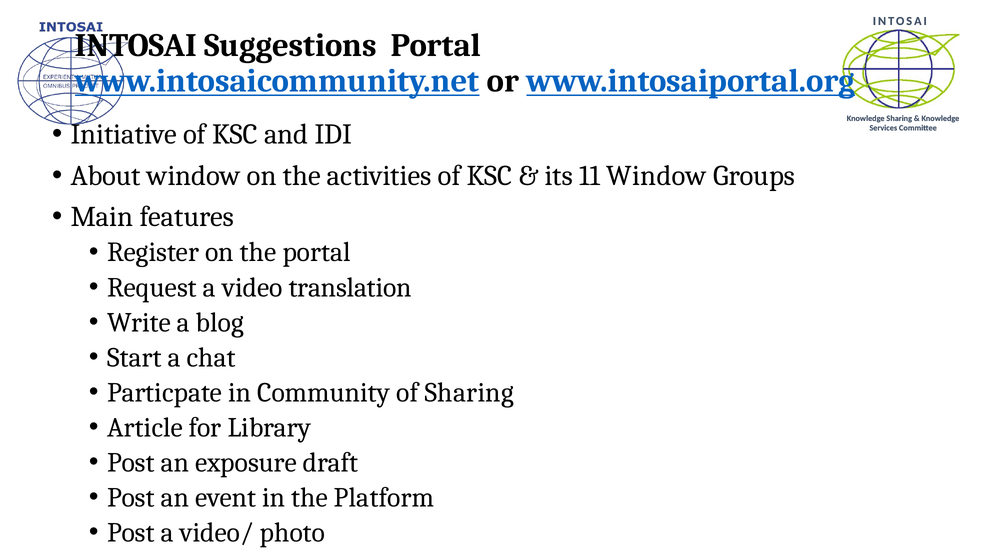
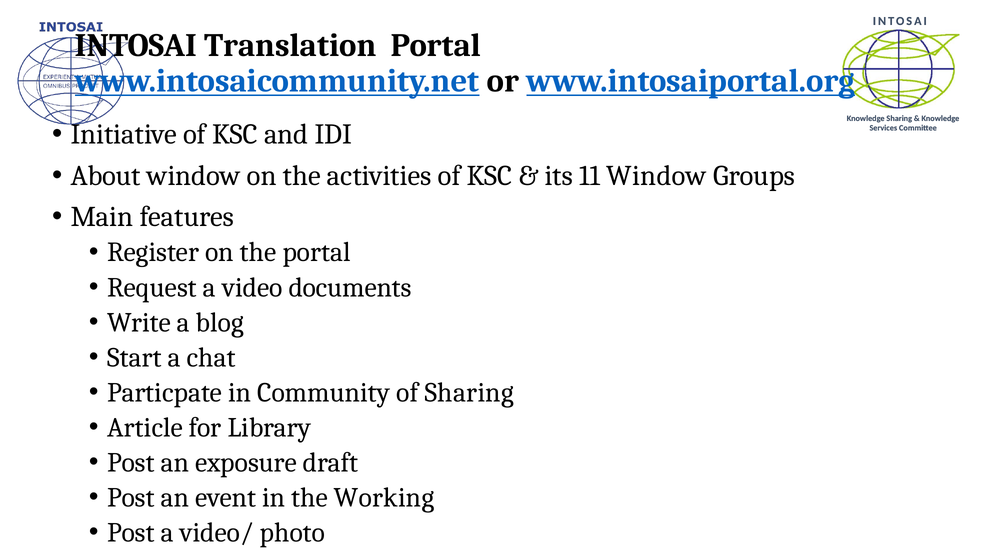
Suggestions: Suggestions -> Translation
translation: translation -> documents
Platform: Platform -> Working
